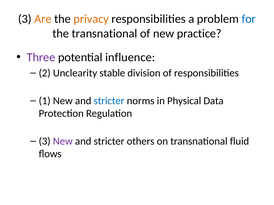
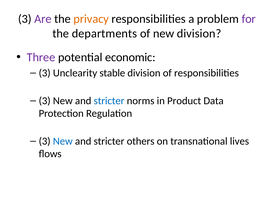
Are colour: orange -> purple
for colour: blue -> purple
the transnational: transnational -> departments
new practice: practice -> division
influence: influence -> economic
2 at (45, 73): 2 -> 3
1 at (45, 101): 1 -> 3
Physical: Physical -> Product
New at (63, 141) colour: purple -> blue
fluid: fluid -> lives
